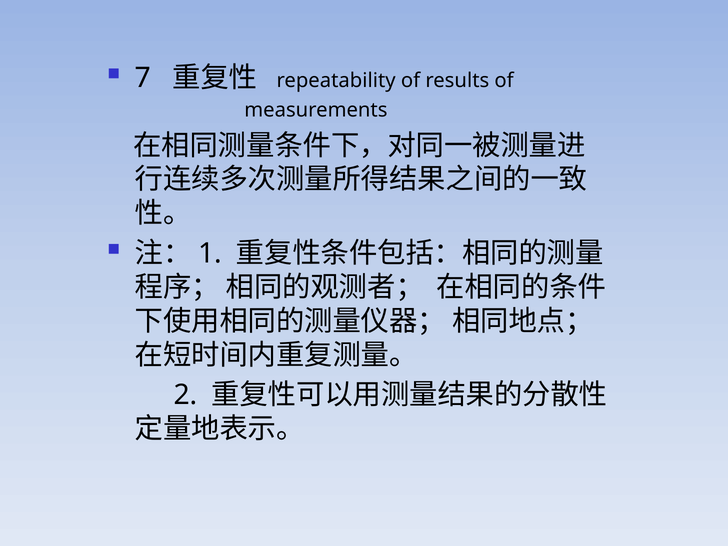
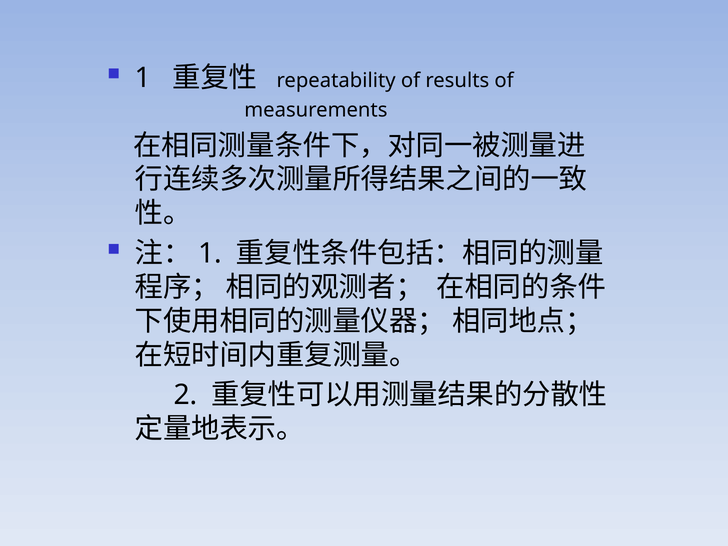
7 at (143, 78): 7 -> 1
